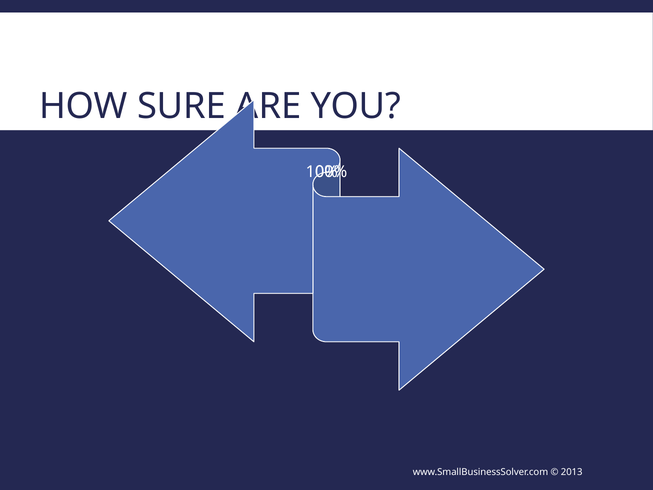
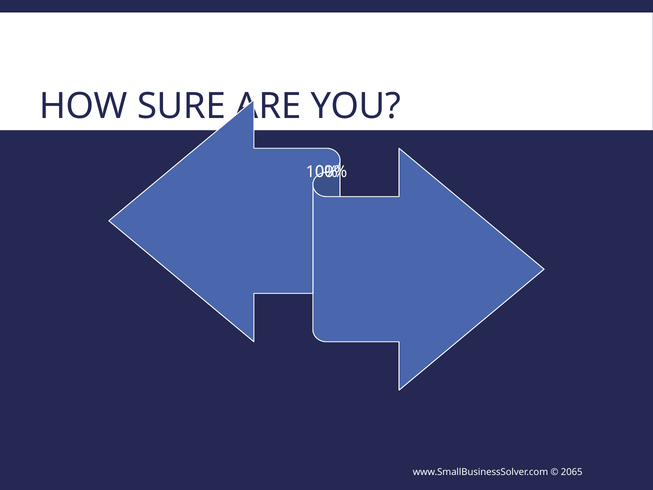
2013: 2013 -> 2065
